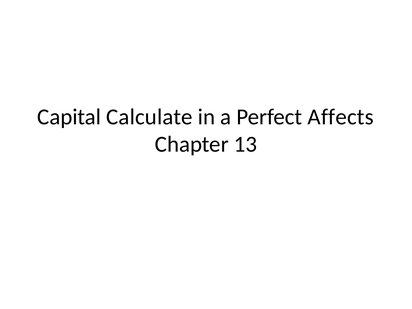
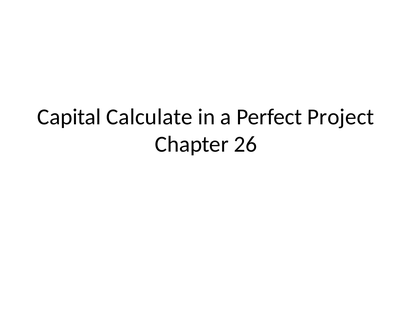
Affects: Affects -> Project
13: 13 -> 26
